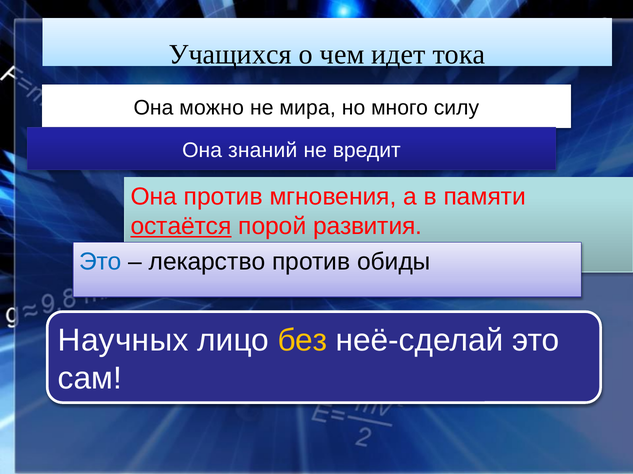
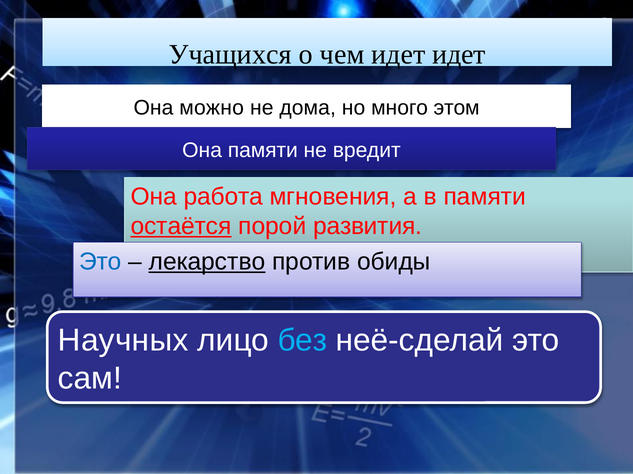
идет тока: тока -> идет
мира: мира -> дома
силу: силу -> этом
Она знаний: знаний -> памяти
Она против: против -> работа
лекарство underline: none -> present
без colour: yellow -> light blue
